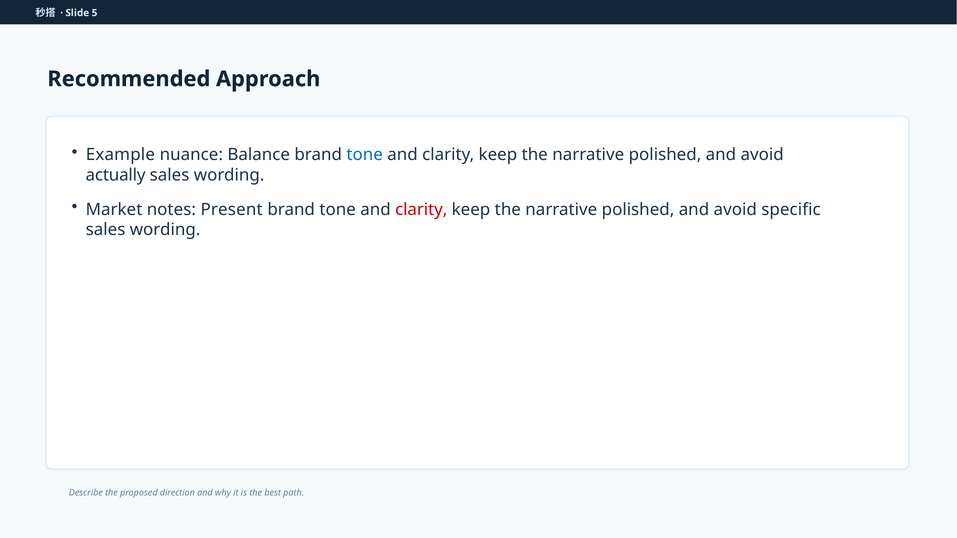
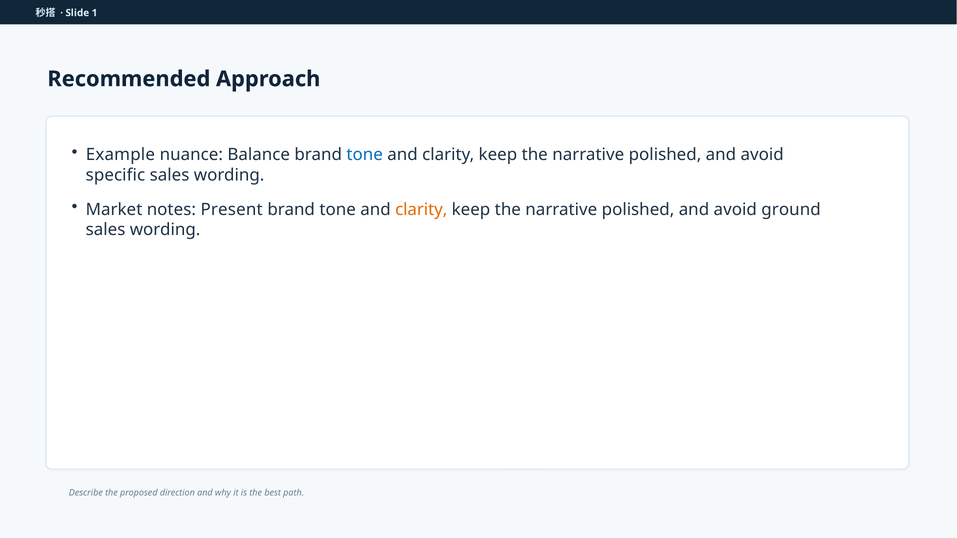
5: 5 -> 1
actually: actually -> specific
clarity at (421, 210) colour: red -> orange
specific: specific -> ground
